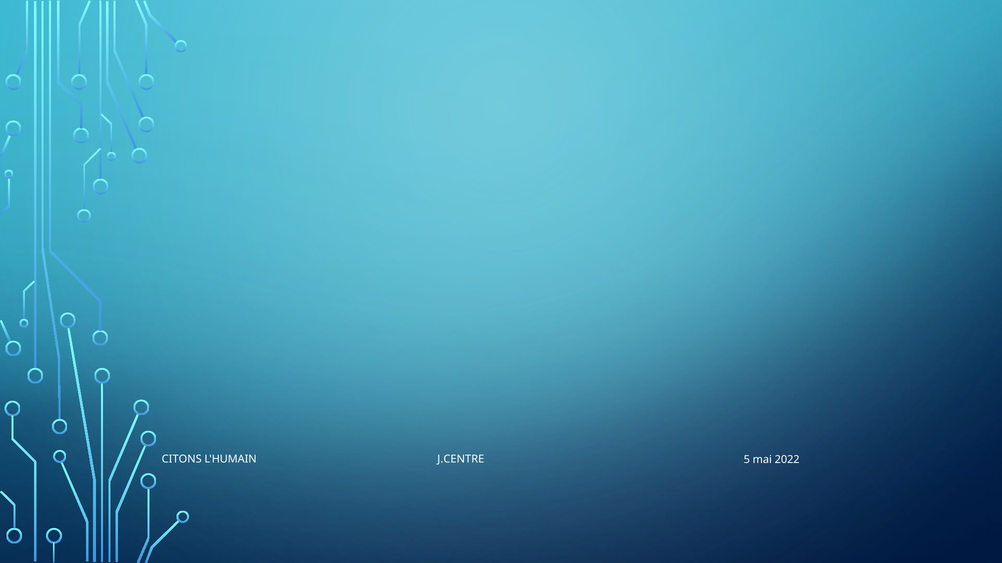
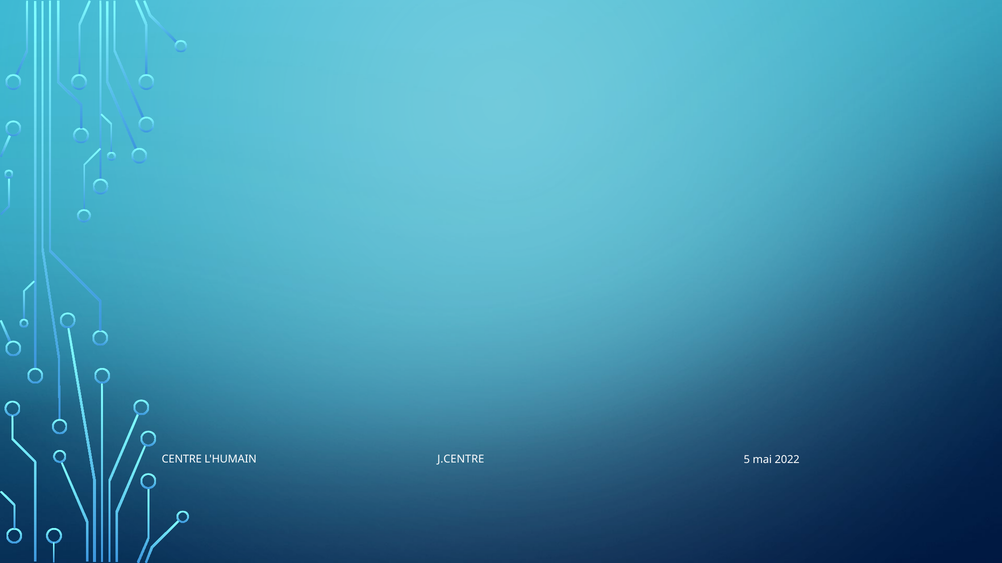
CITONS: CITONS -> CENTRE
